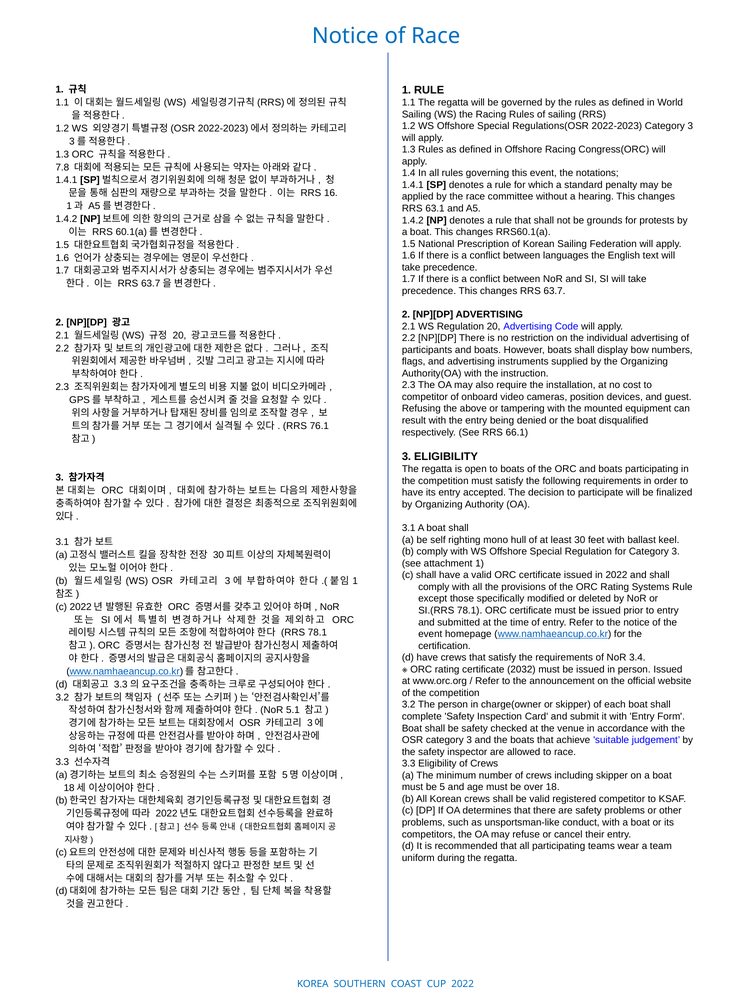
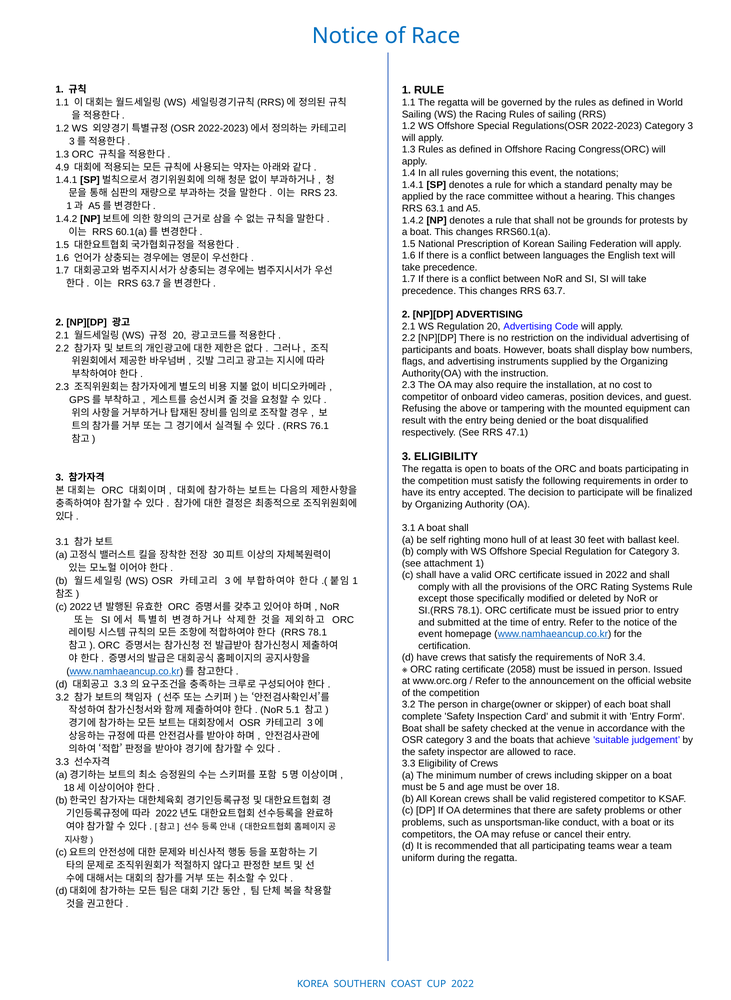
7.8: 7.8 -> 4.9
16: 16 -> 23
66.1: 66.1 -> 47.1
2032: 2032 -> 2058
